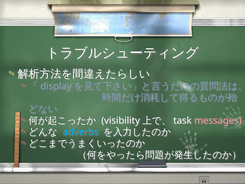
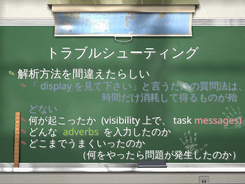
adverbs colour: light blue -> light green
